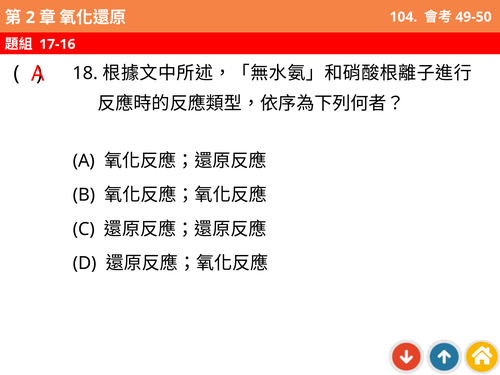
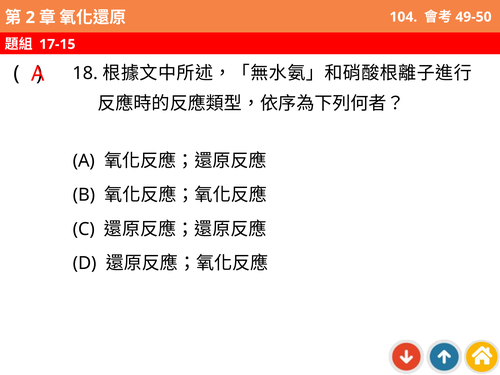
17-16: 17-16 -> 17-15
